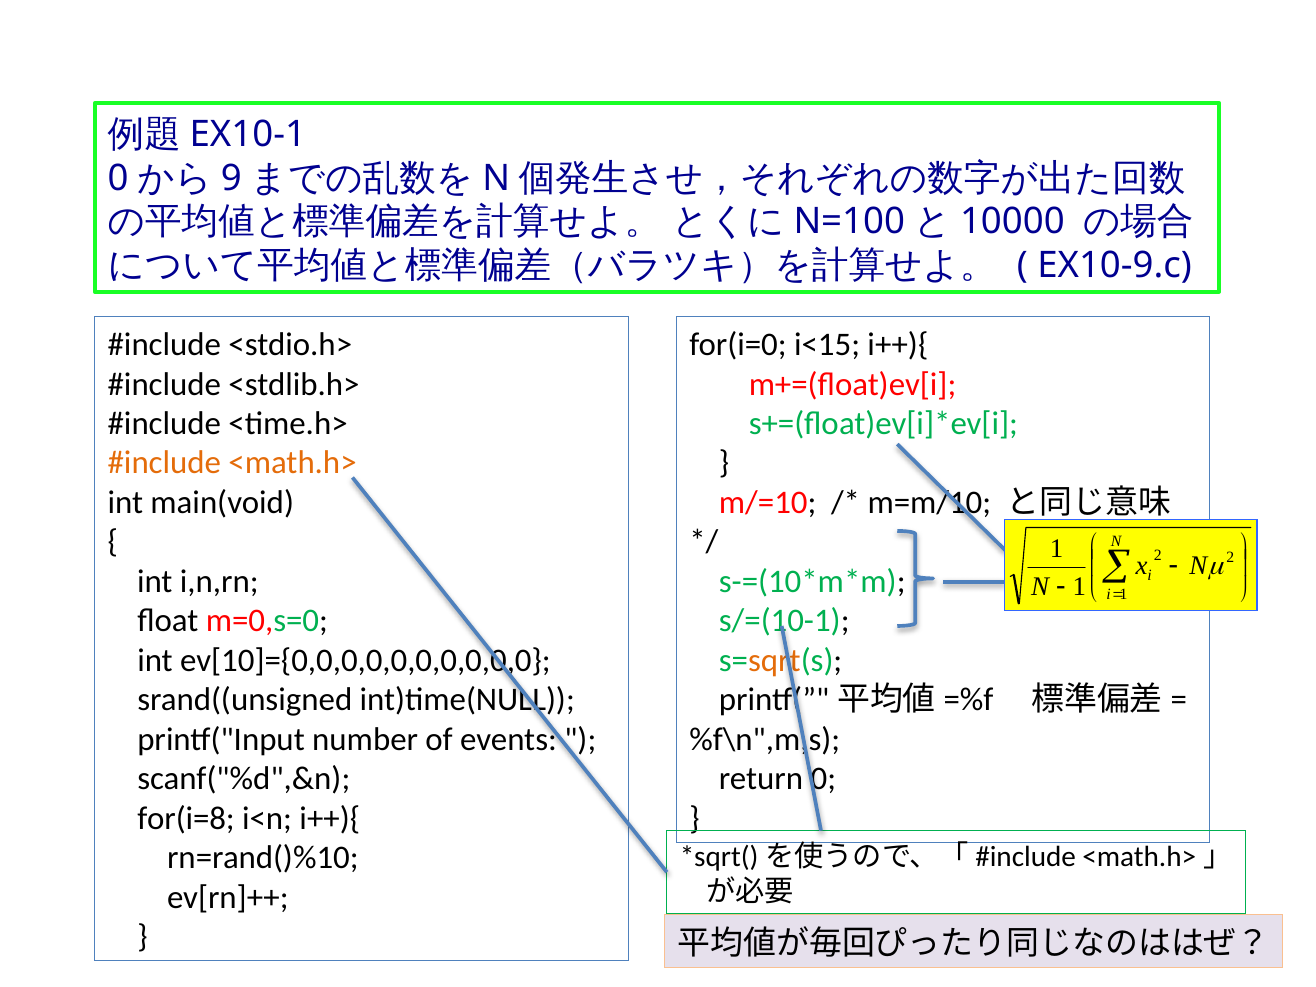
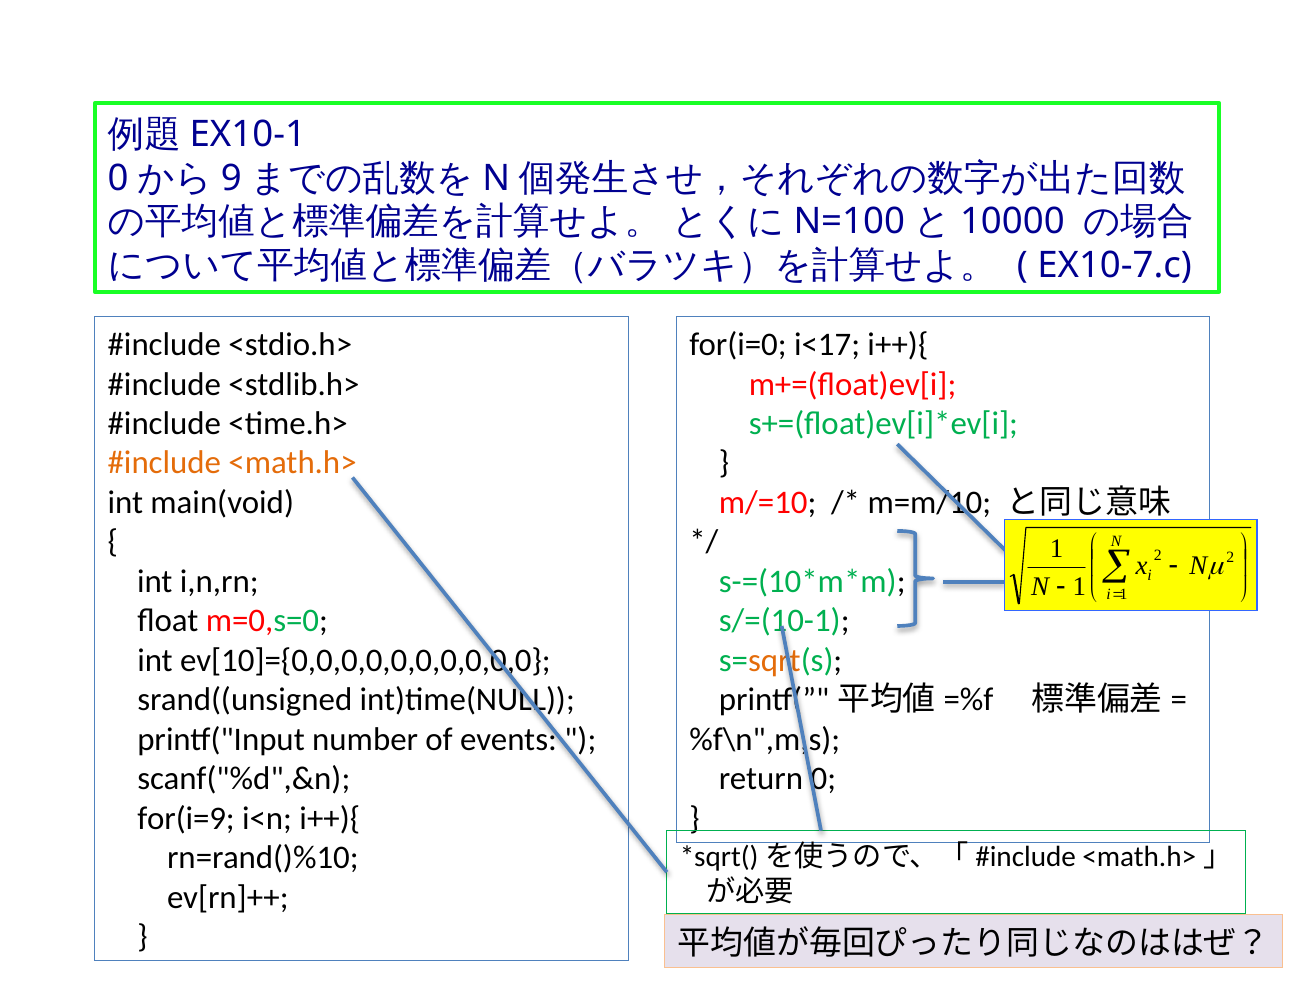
EX10-9.c: EX10-9.c -> EX10-7.c
i<15: i<15 -> i<17
for(i=8: for(i=8 -> for(i=9
